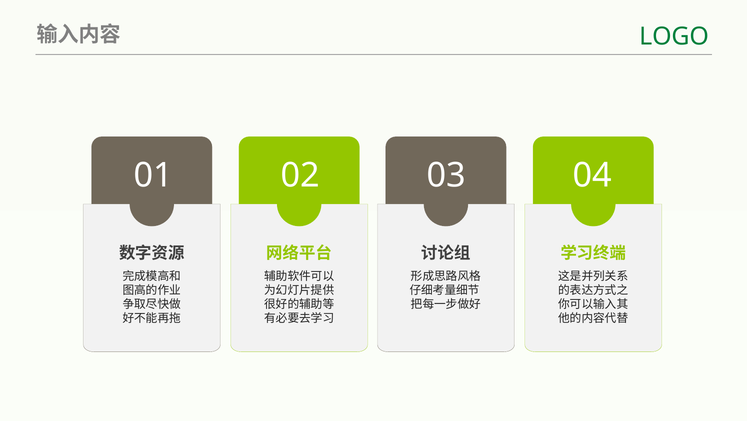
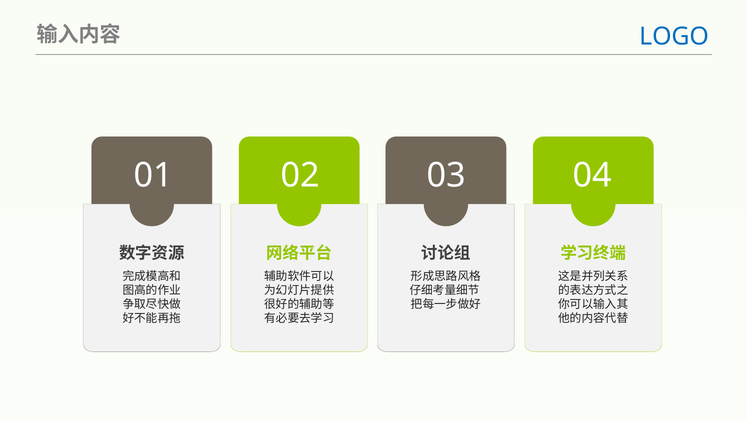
LOGO colour: green -> blue
